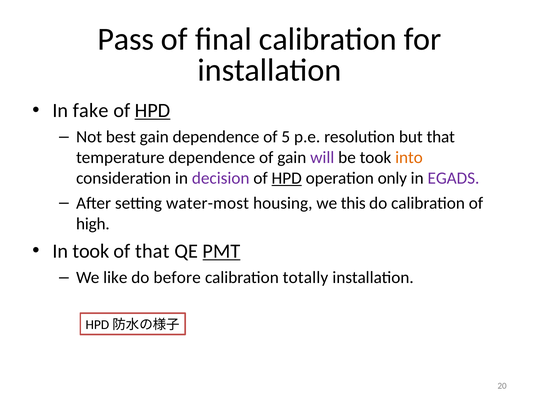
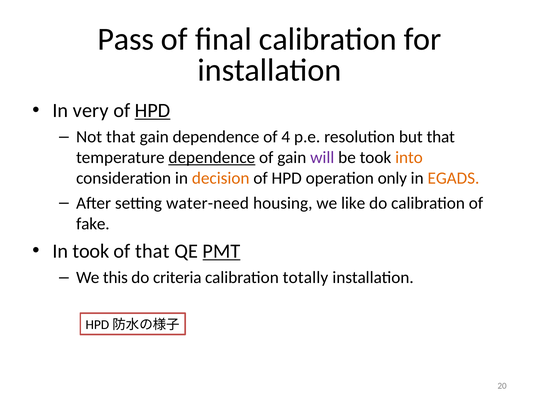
fake: fake -> very
Not best: best -> that
5: 5 -> 4
dependence at (212, 158) underline: none -> present
decision colour: purple -> orange
HPD at (287, 178) underline: present -> none
EGADS colour: purple -> orange
water-most: water-most -> water-need
this: this -> like
high: high -> fake
like: like -> this
before: before -> criteria
